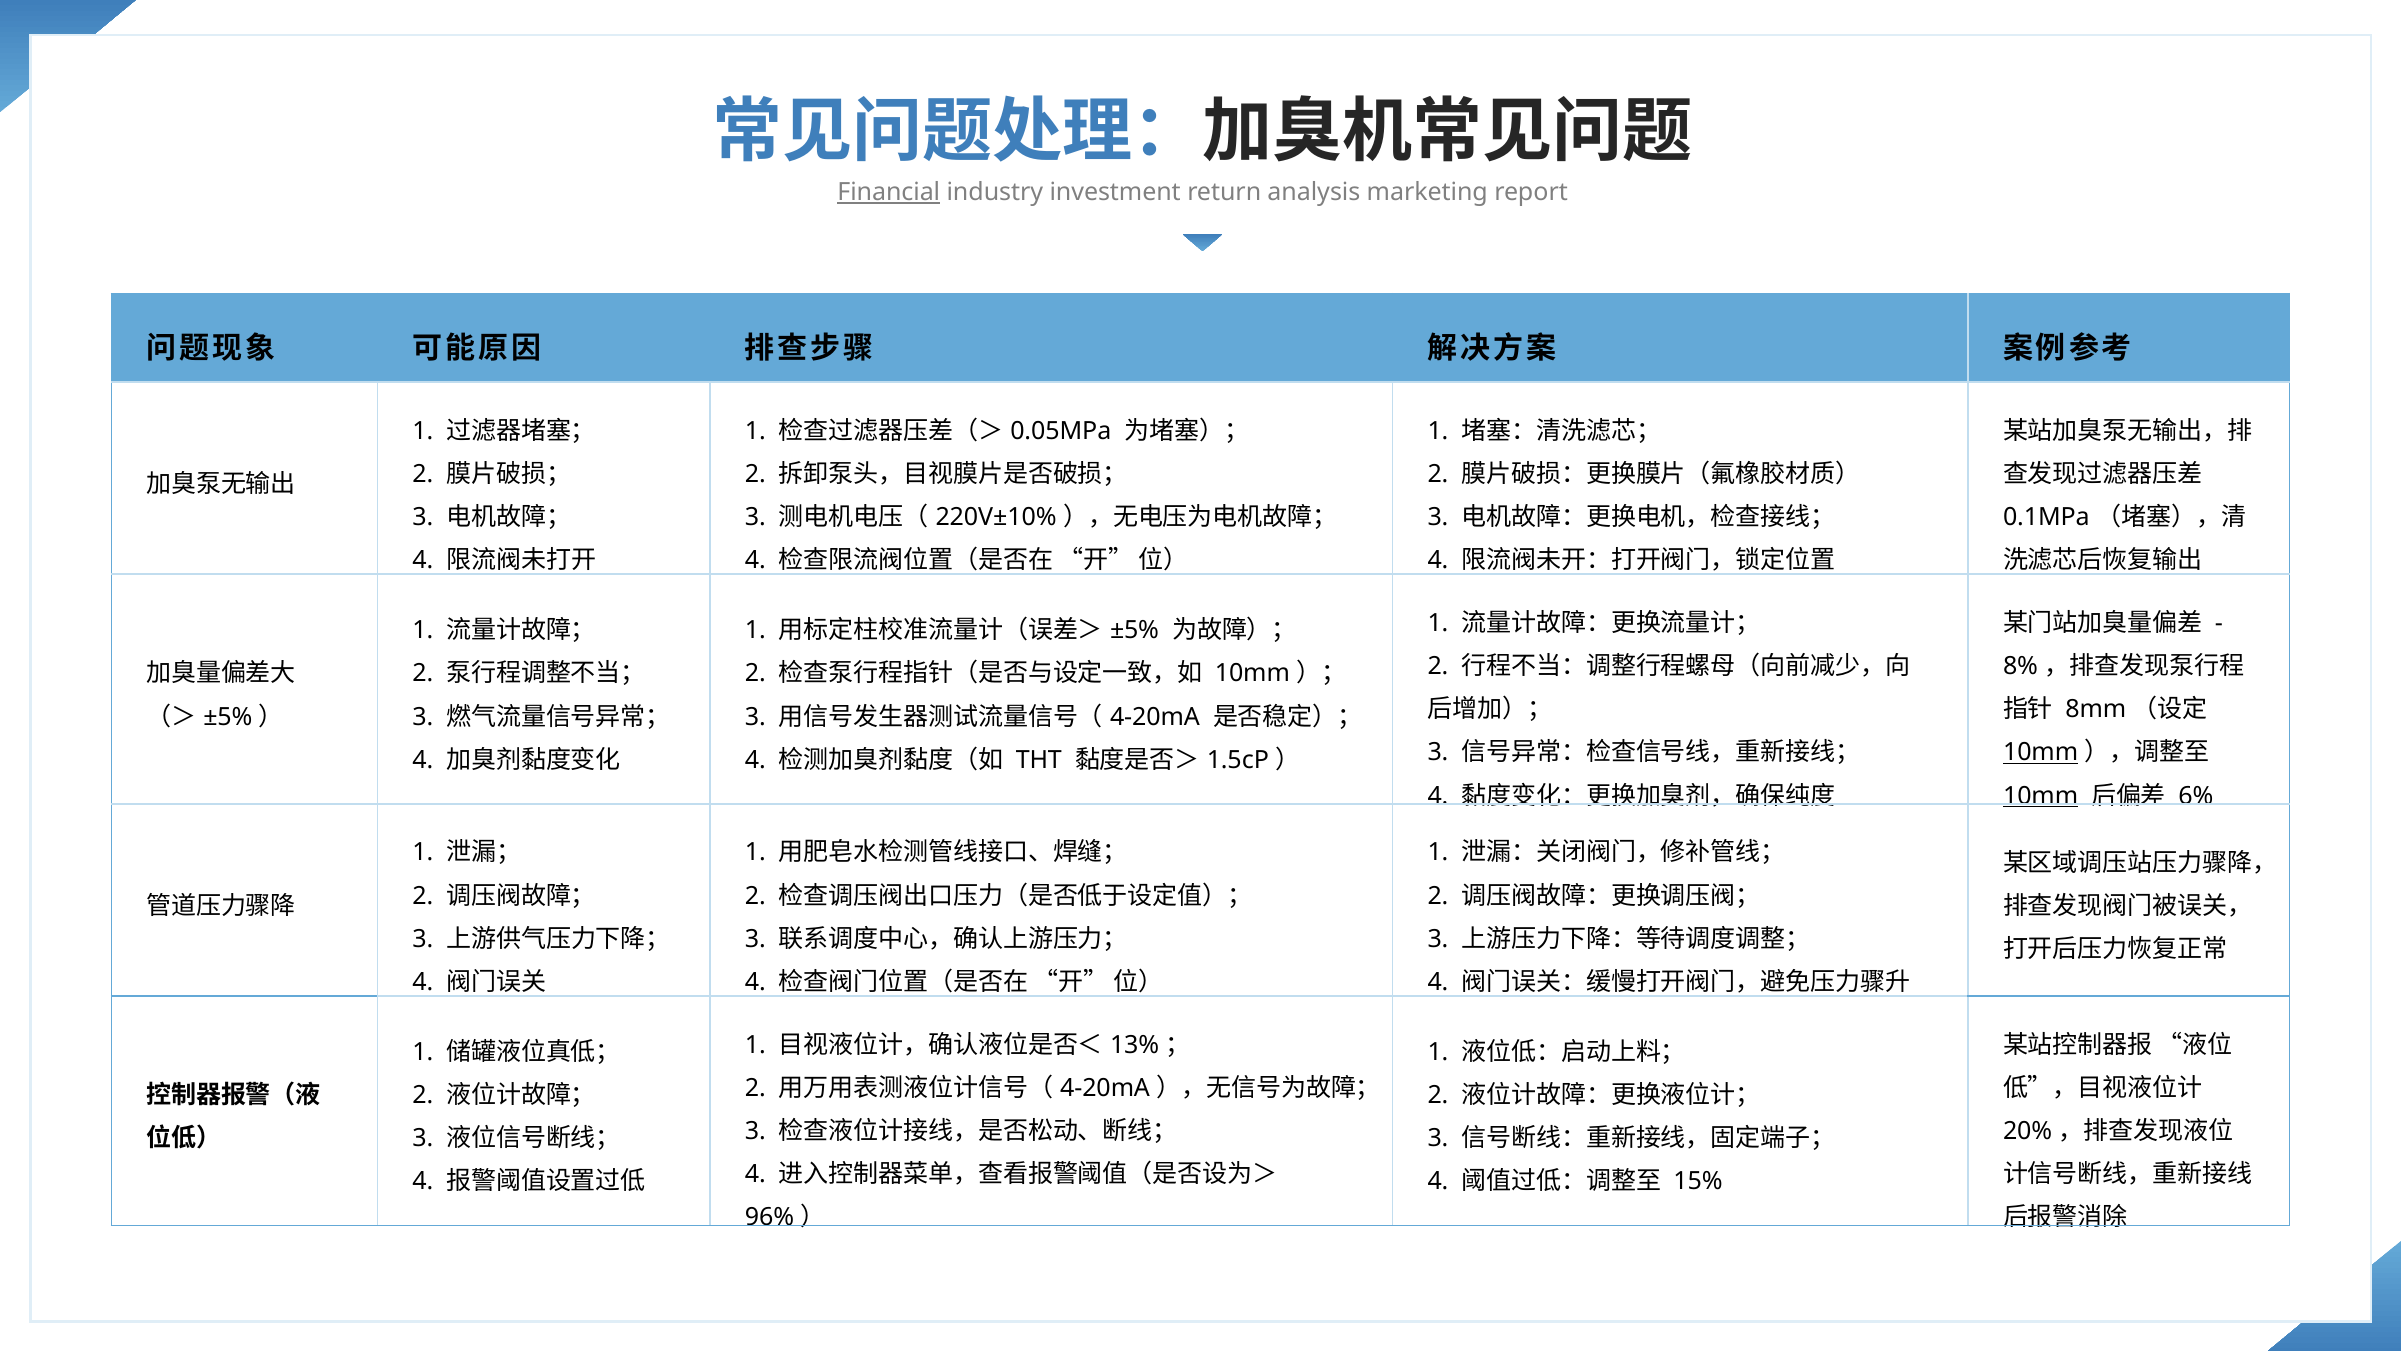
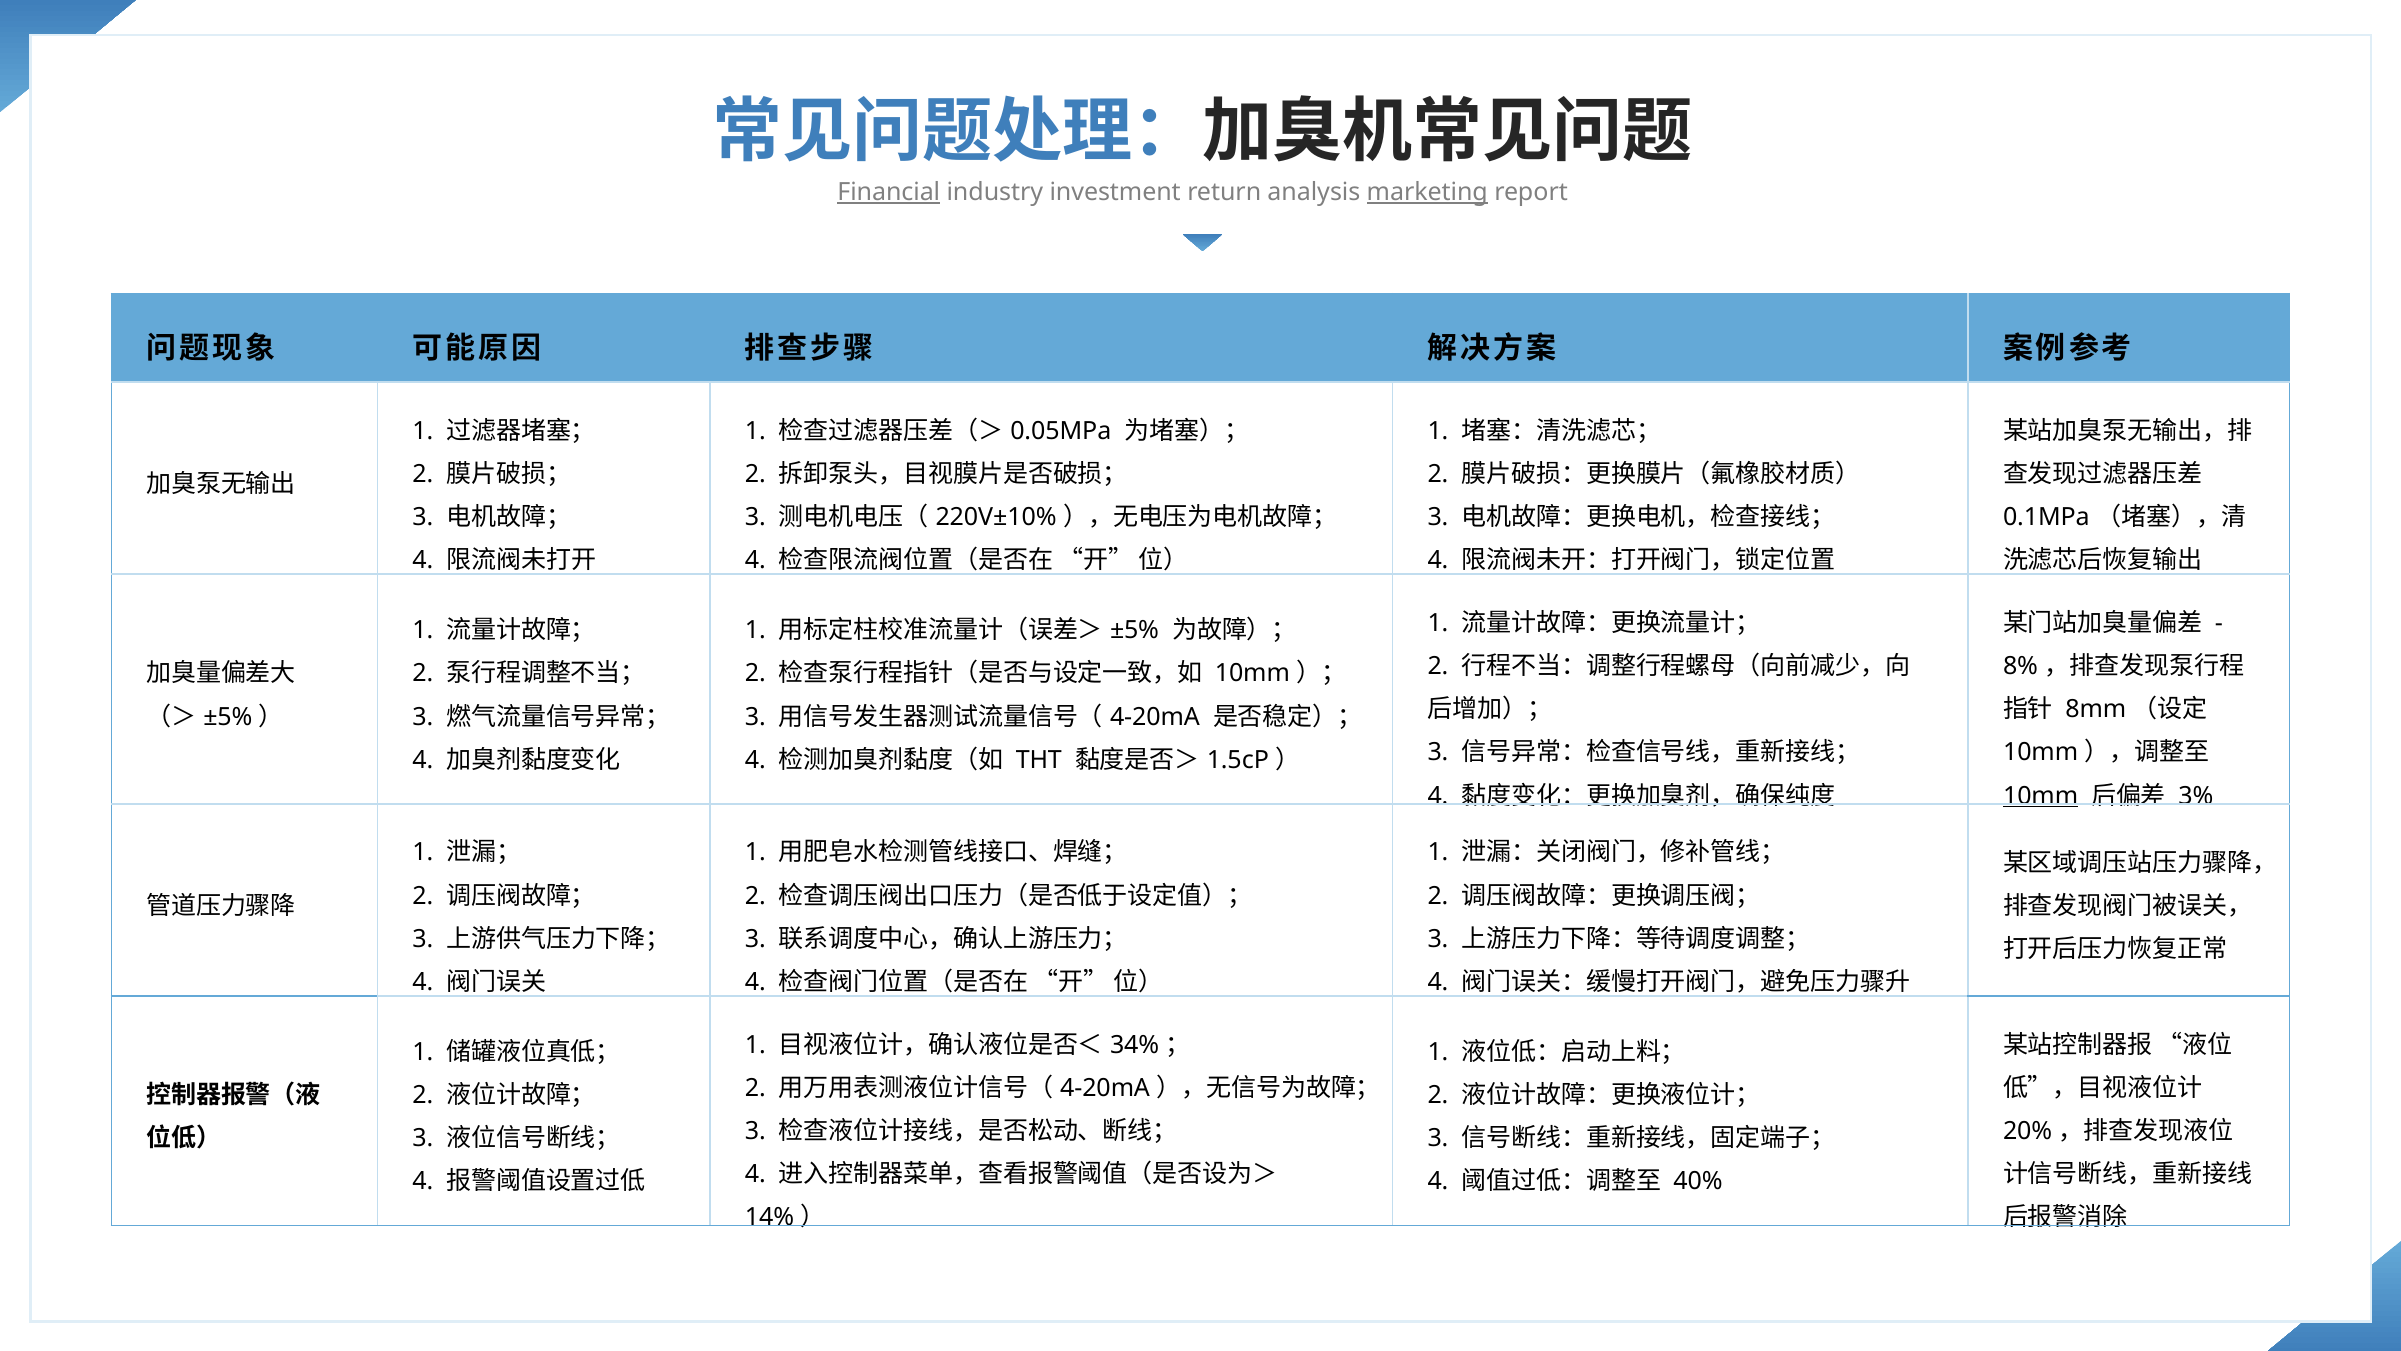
marketing underline: none -> present
10mm at (2041, 752) underline: present -> none
6%: 6% -> 3%
13%: 13% -> 34%
15%: 15% -> 40%
96%: 96% -> 14%
